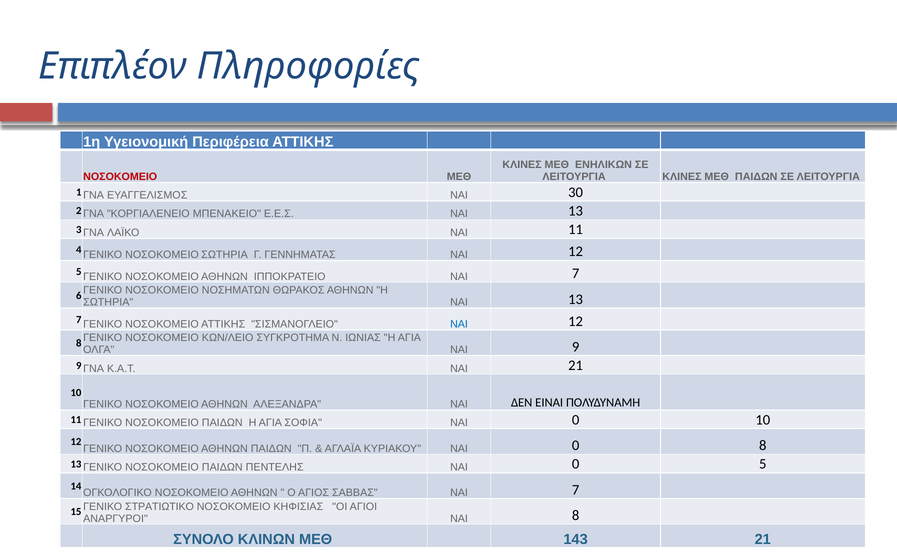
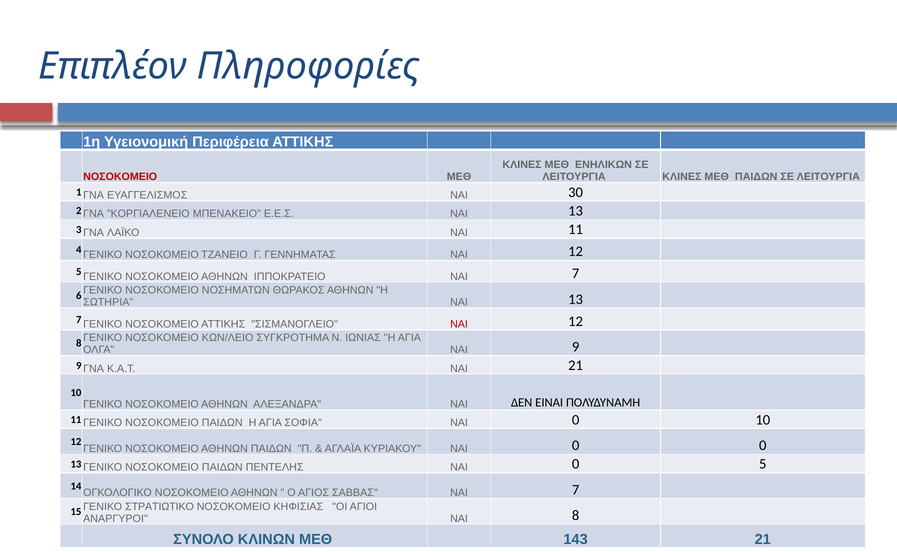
ΝΟΣΟΚΟΜΕΙΟ ΣΩΤΗΡΙΑ: ΣΩΤΗΡΙΑ -> ΤΖΑΝΕΙΟ
ΝΑΙ at (459, 324) colour: blue -> red
0 8: 8 -> 0
